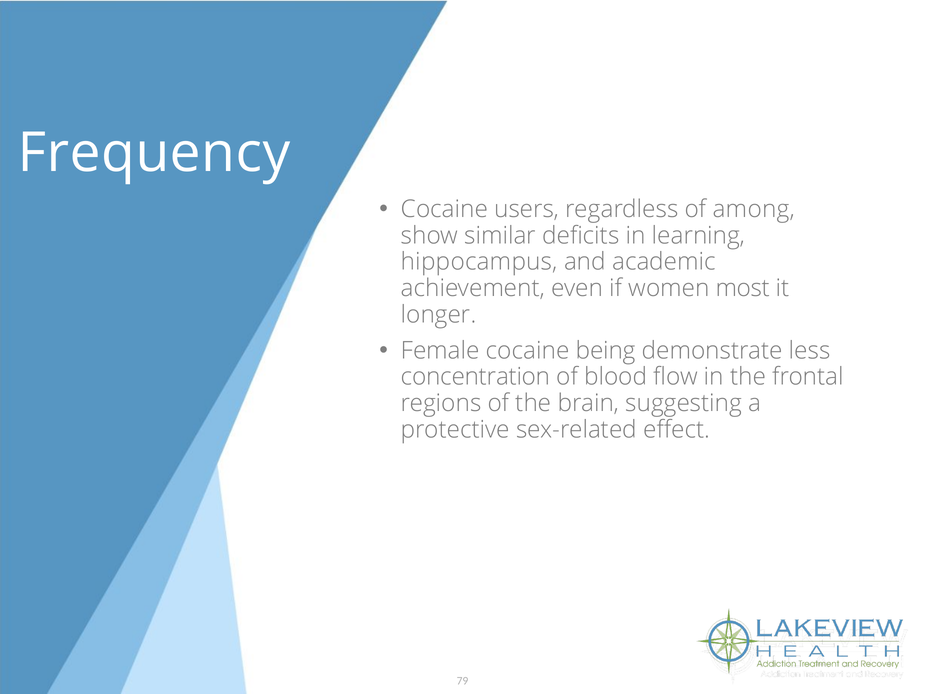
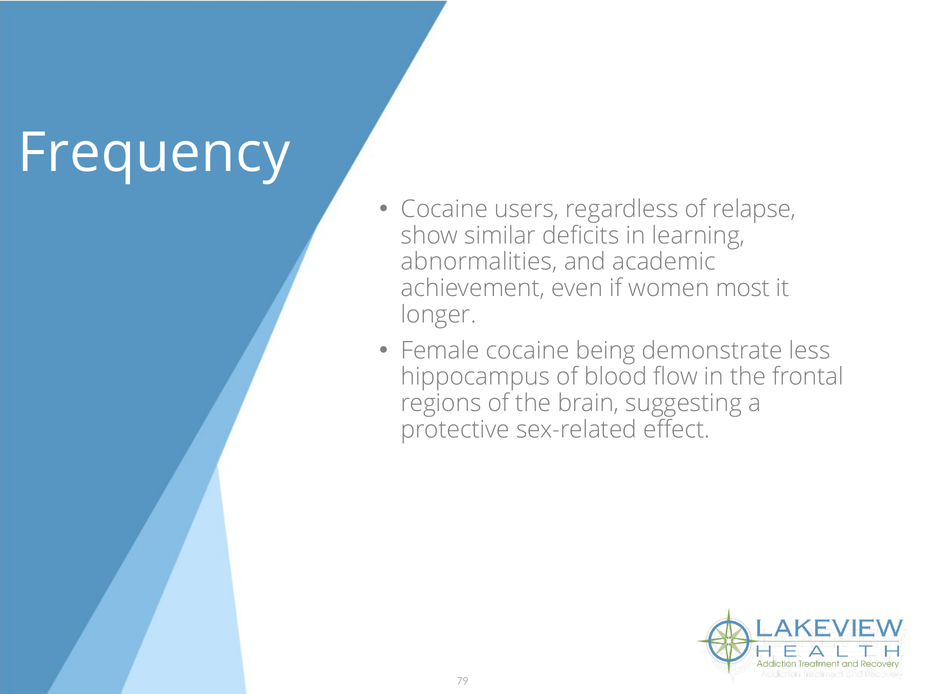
among: among -> relapse
hippocampus: hippocampus -> abnormalities
concentration: concentration -> hippocampus
